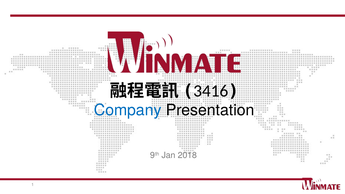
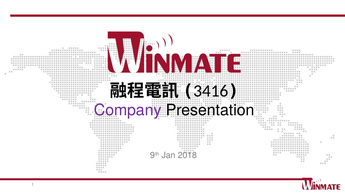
Company colour: blue -> purple
